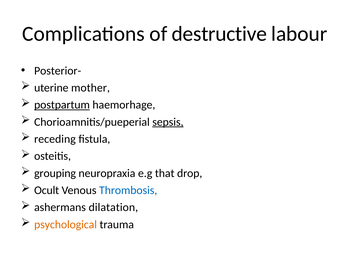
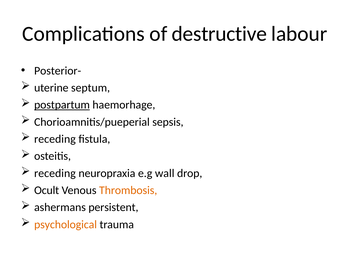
mother: mother -> septum
sepsis underline: present -> none
grouping at (55, 174): grouping -> receding
that: that -> wall
Thrombosis colour: blue -> orange
dilatation: dilatation -> persistent
